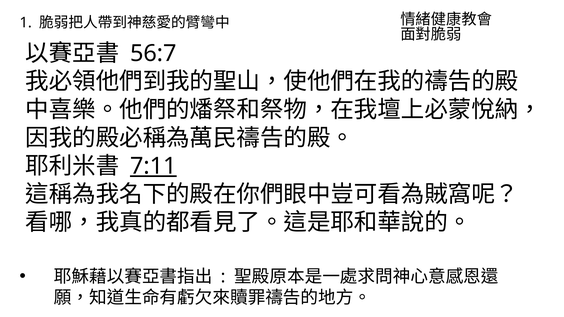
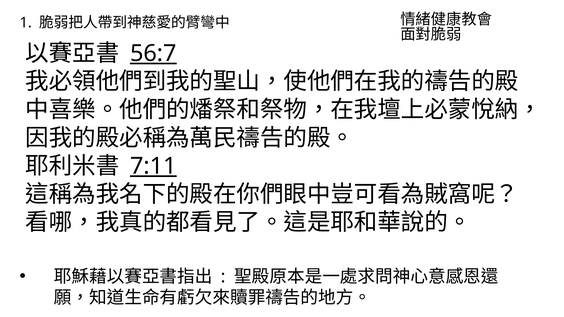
56:7 underline: none -> present
